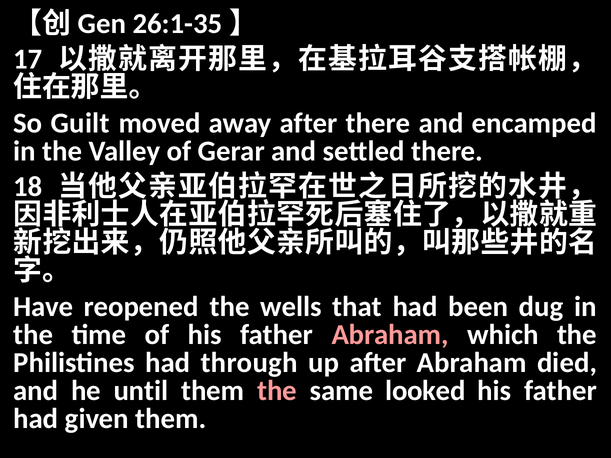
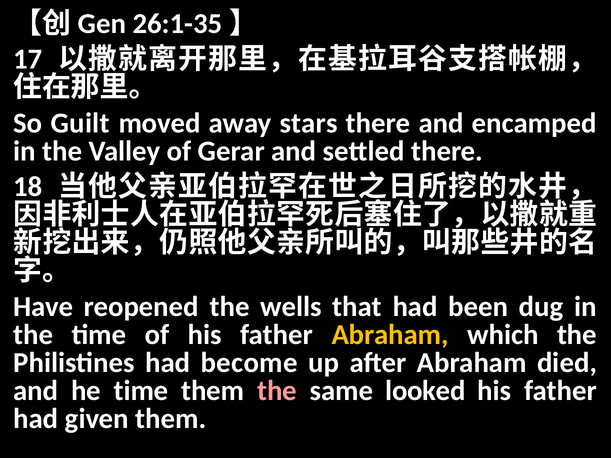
away after: after -> stars
Abraham at (390, 335) colour: pink -> yellow
through: through -> become
he until: until -> time
